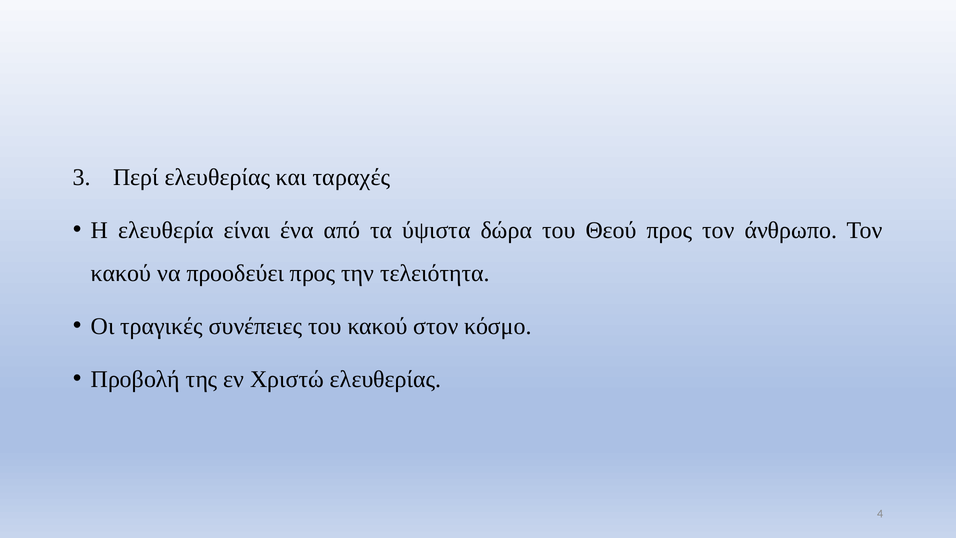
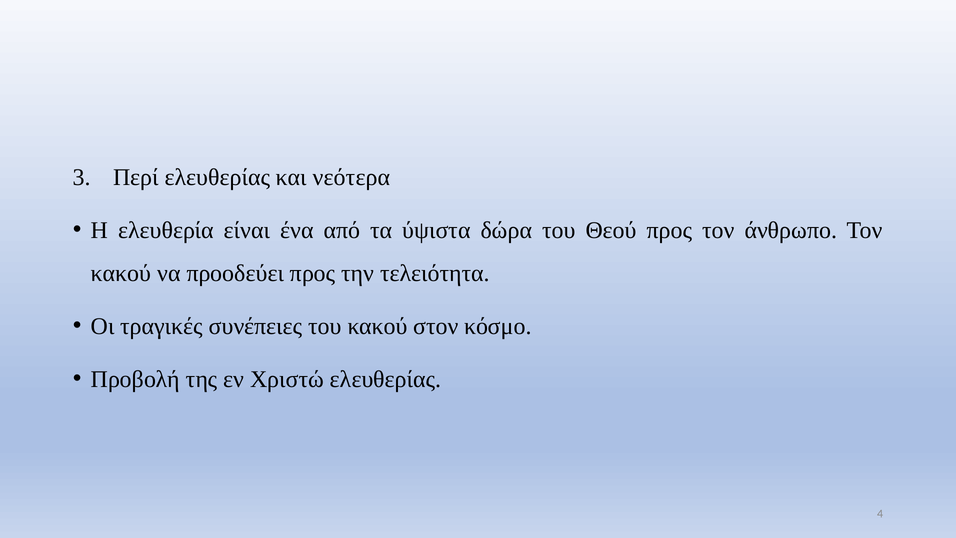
ταραχές: ταραχές -> νεότερα
